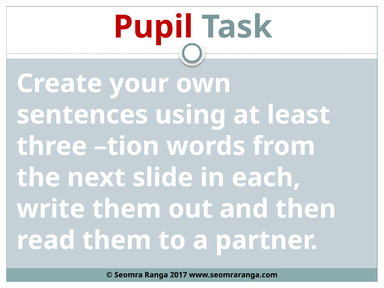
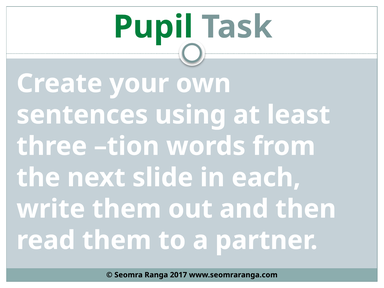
Pupil colour: red -> green
